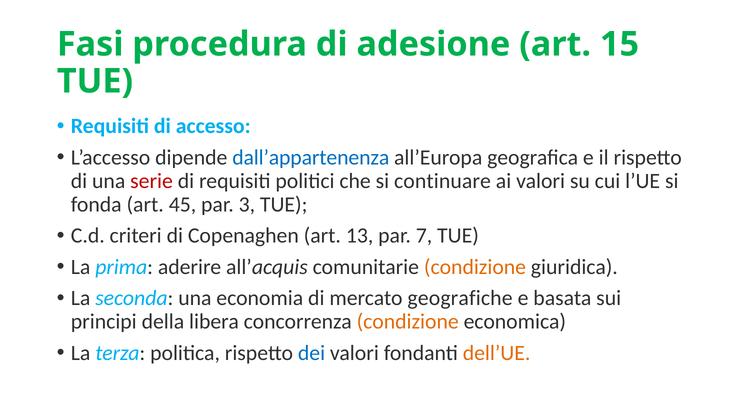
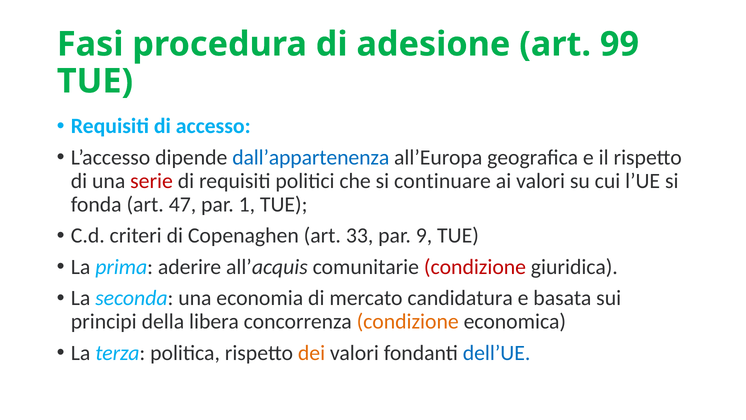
15: 15 -> 99
45: 45 -> 47
3: 3 -> 1
13: 13 -> 33
7: 7 -> 9
condizione at (475, 267) colour: orange -> red
geografiche: geografiche -> candidatura
dei colour: blue -> orange
dell’UE colour: orange -> blue
